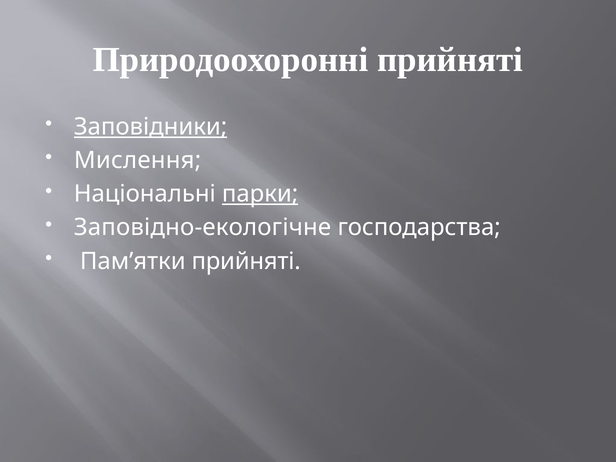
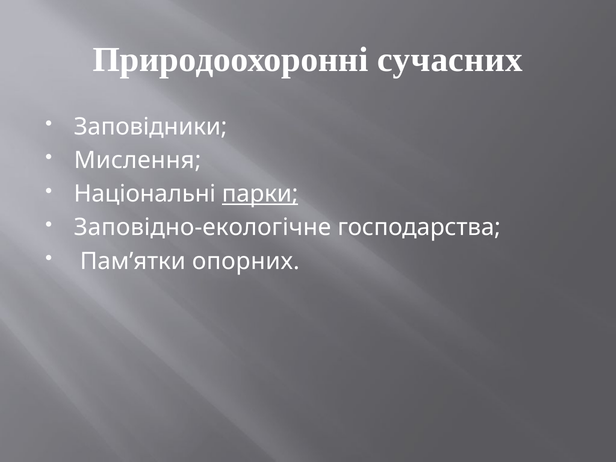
Природоохоронні прийняті: прийняті -> сучасних
Заповідники underline: present -> none
Пам’ятки прийняті: прийняті -> опорних
